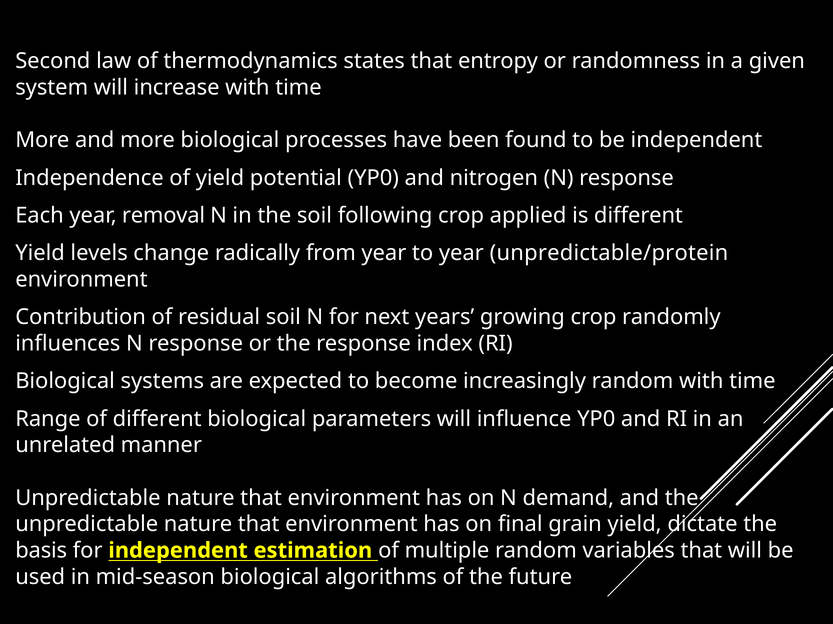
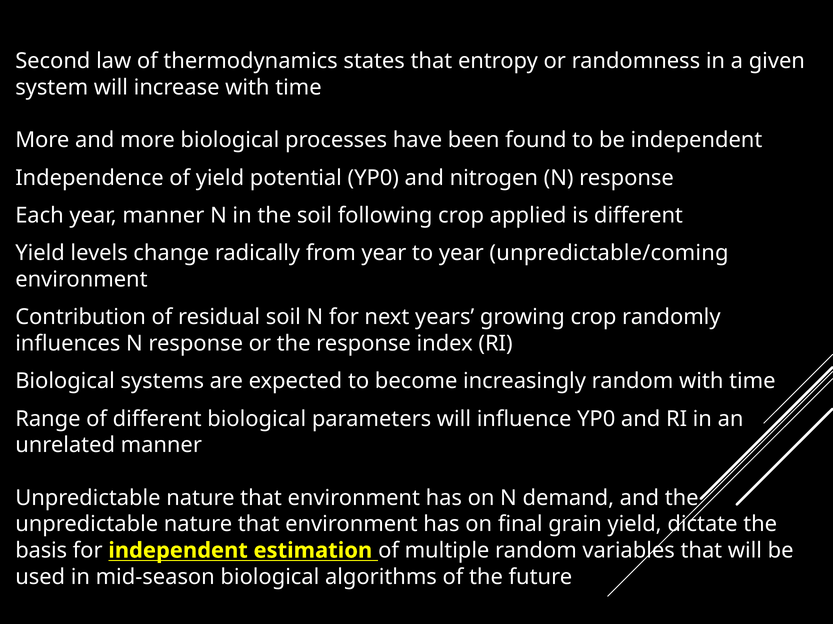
year removal: removal -> manner
unpredictable/protein: unpredictable/protein -> unpredictable/coming
